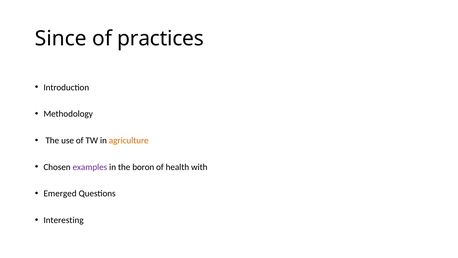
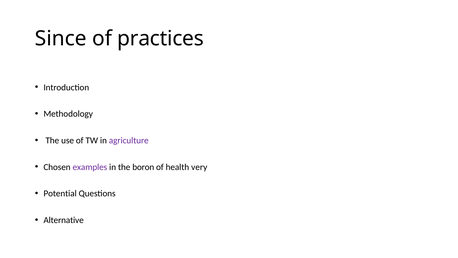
agriculture colour: orange -> purple
with: with -> very
Emerged: Emerged -> Potential
Interesting: Interesting -> Alternative
